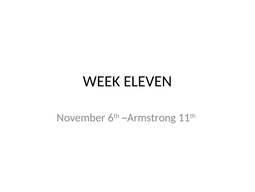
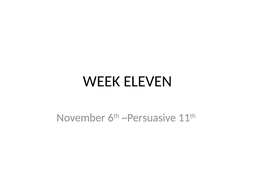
~Armstrong: ~Armstrong -> ~Persuasive
